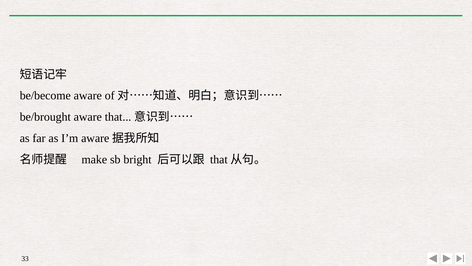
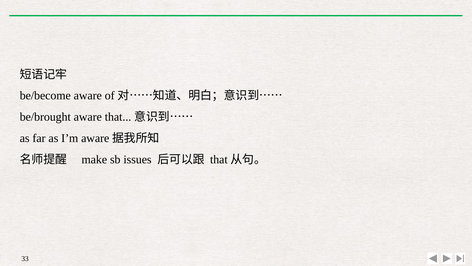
bright: bright -> issues
